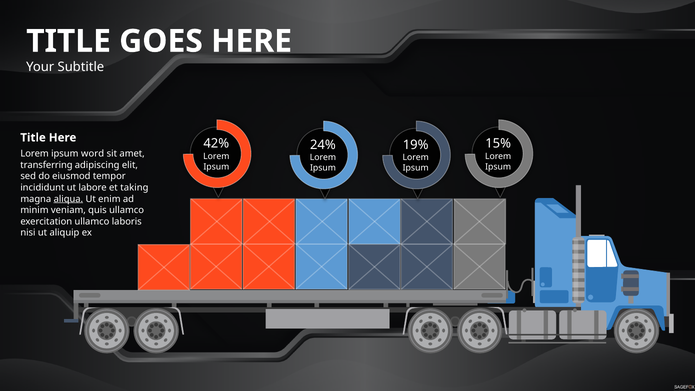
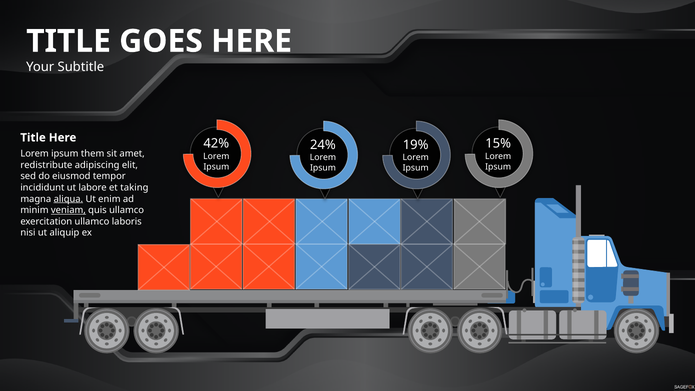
word: word -> them
transferring: transferring -> redistribute
veniam underline: none -> present
